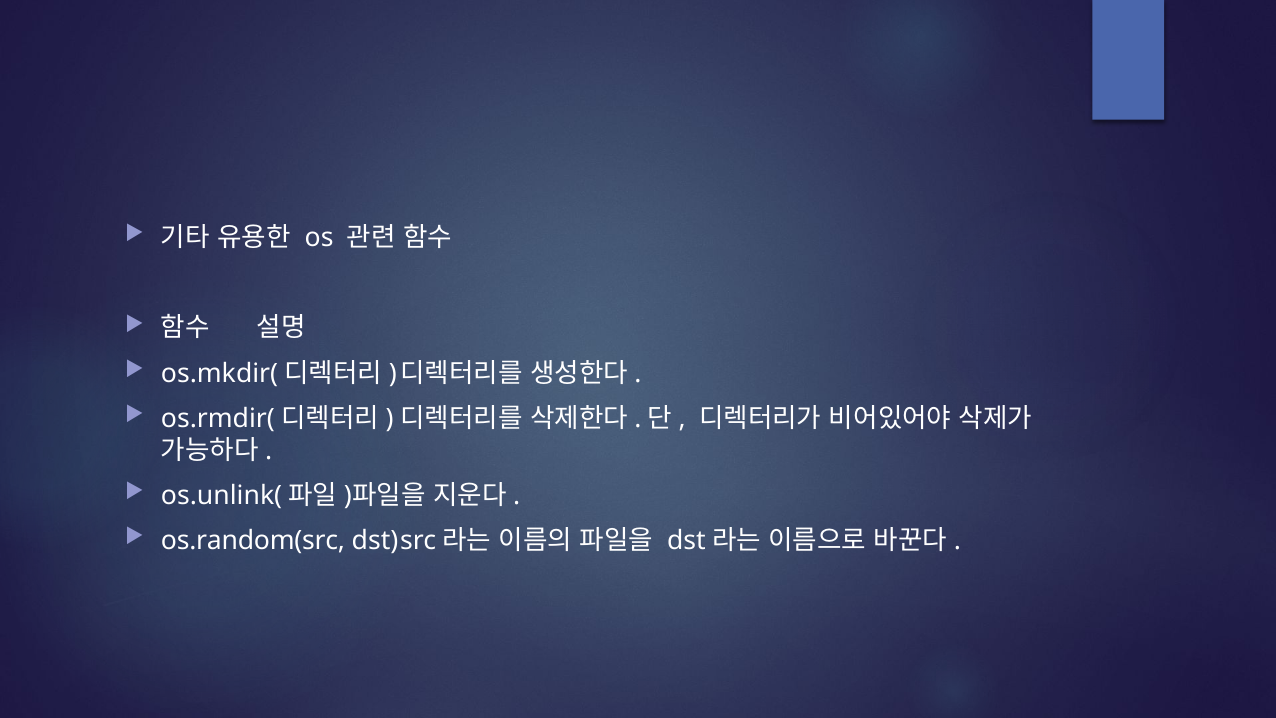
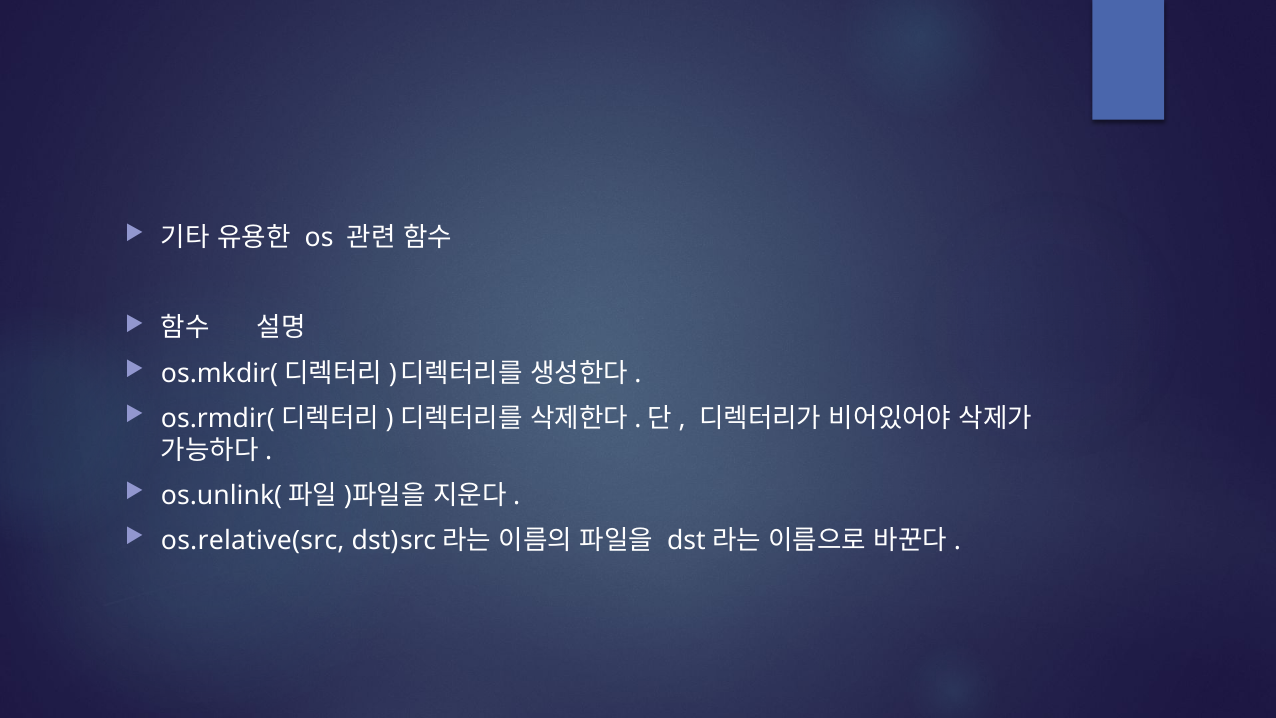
os.random(src: os.random(src -> os.relative(src
